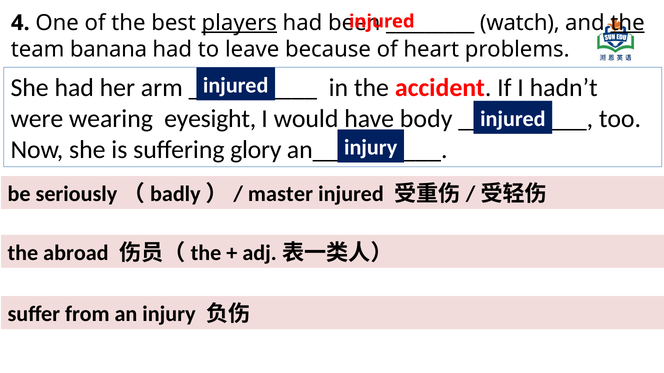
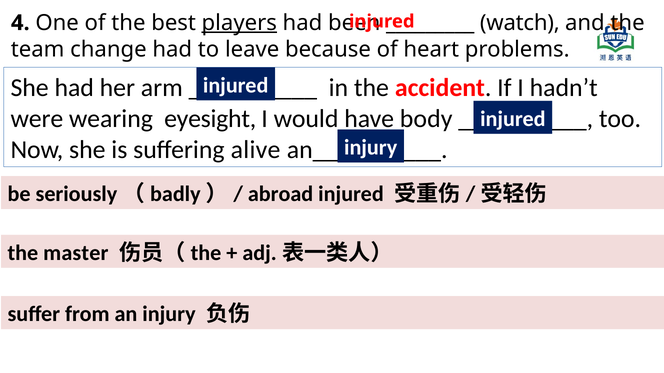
the at (628, 23) underline: present -> none
banana: banana -> change
glory: glory -> alive
master: master -> abroad
abroad: abroad -> master
